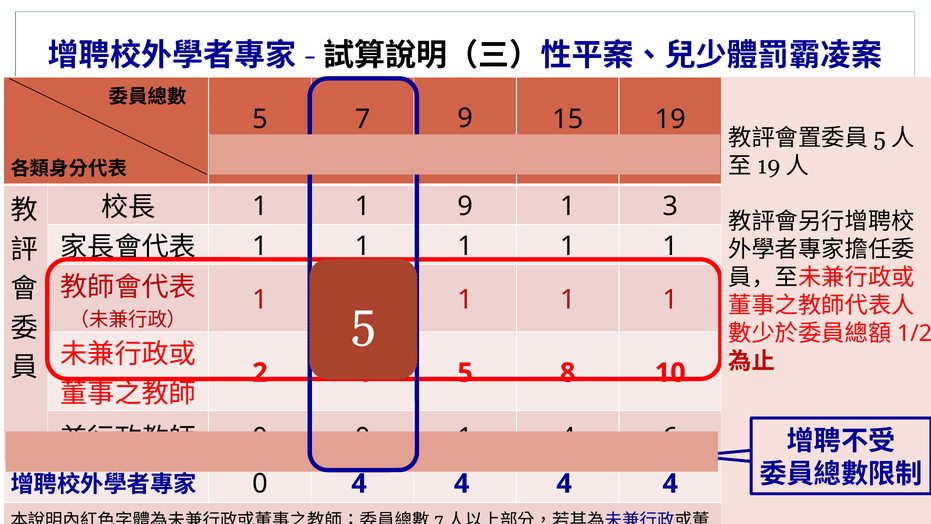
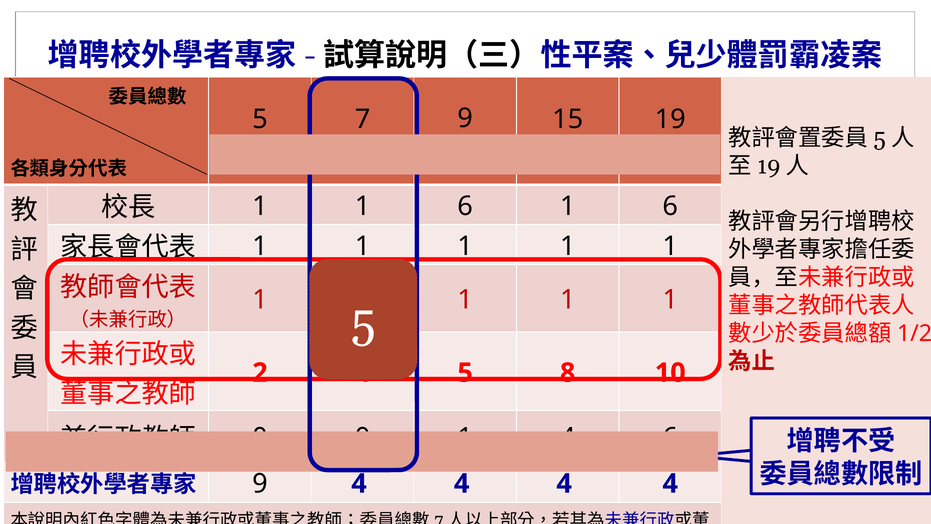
1 1 9: 9 -> 6
3 at (670, 206): 3 -> 6
0 at (260, 483): 0 -> 9
